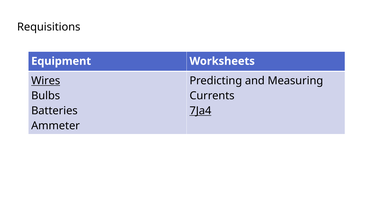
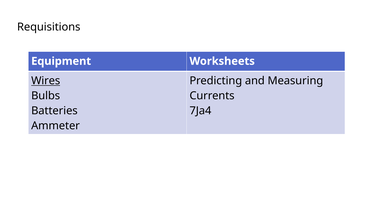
7Ja4 underline: present -> none
